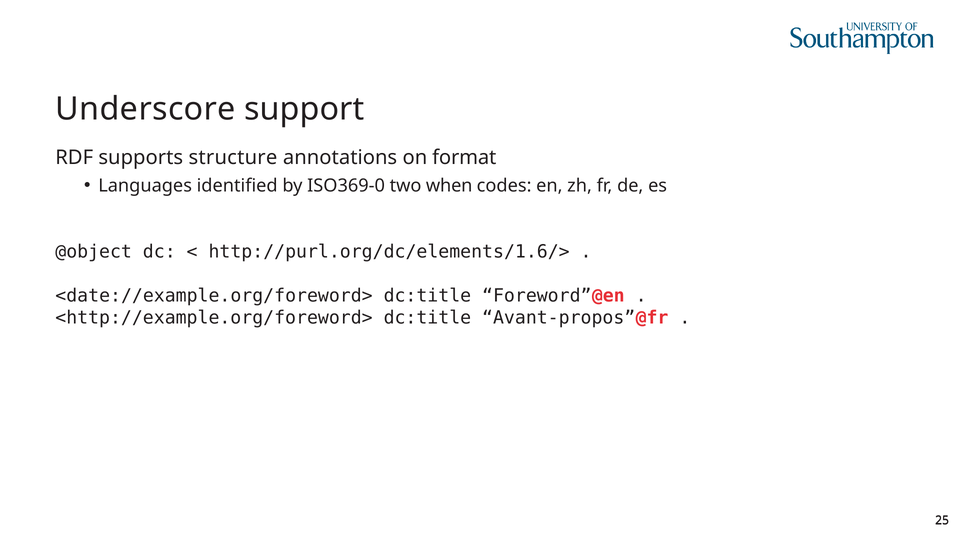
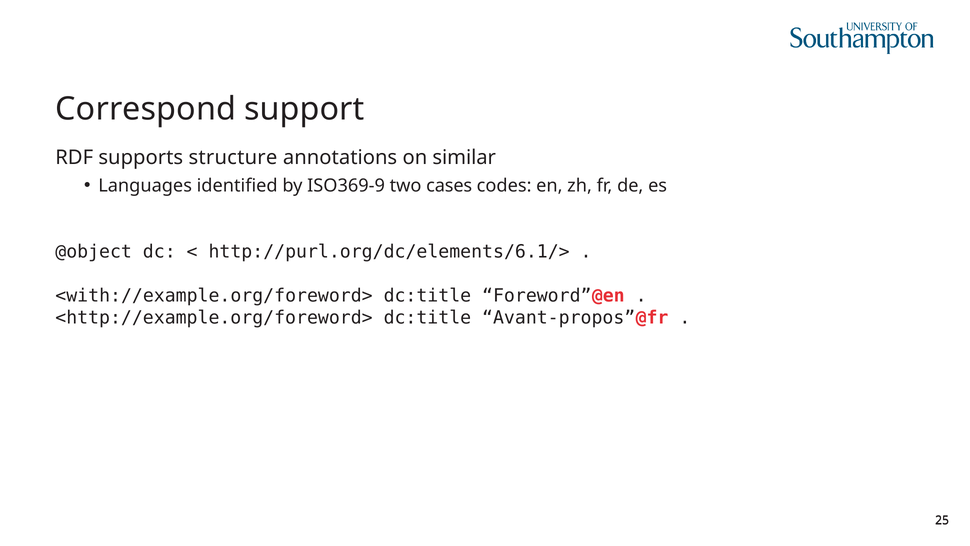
Underscore: Underscore -> Correspond
format: format -> similar
ISO369-0: ISO369-0 -> ISO369-9
when: when -> cases
http://purl.org/dc/elements/1.6/>: http://purl.org/dc/elements/1.6/> -> http://purl.org/dc/elements/6.1/>
<date://example.org/foreword>: <date://example.org/foreword> -> <with://example.org/foreword>
